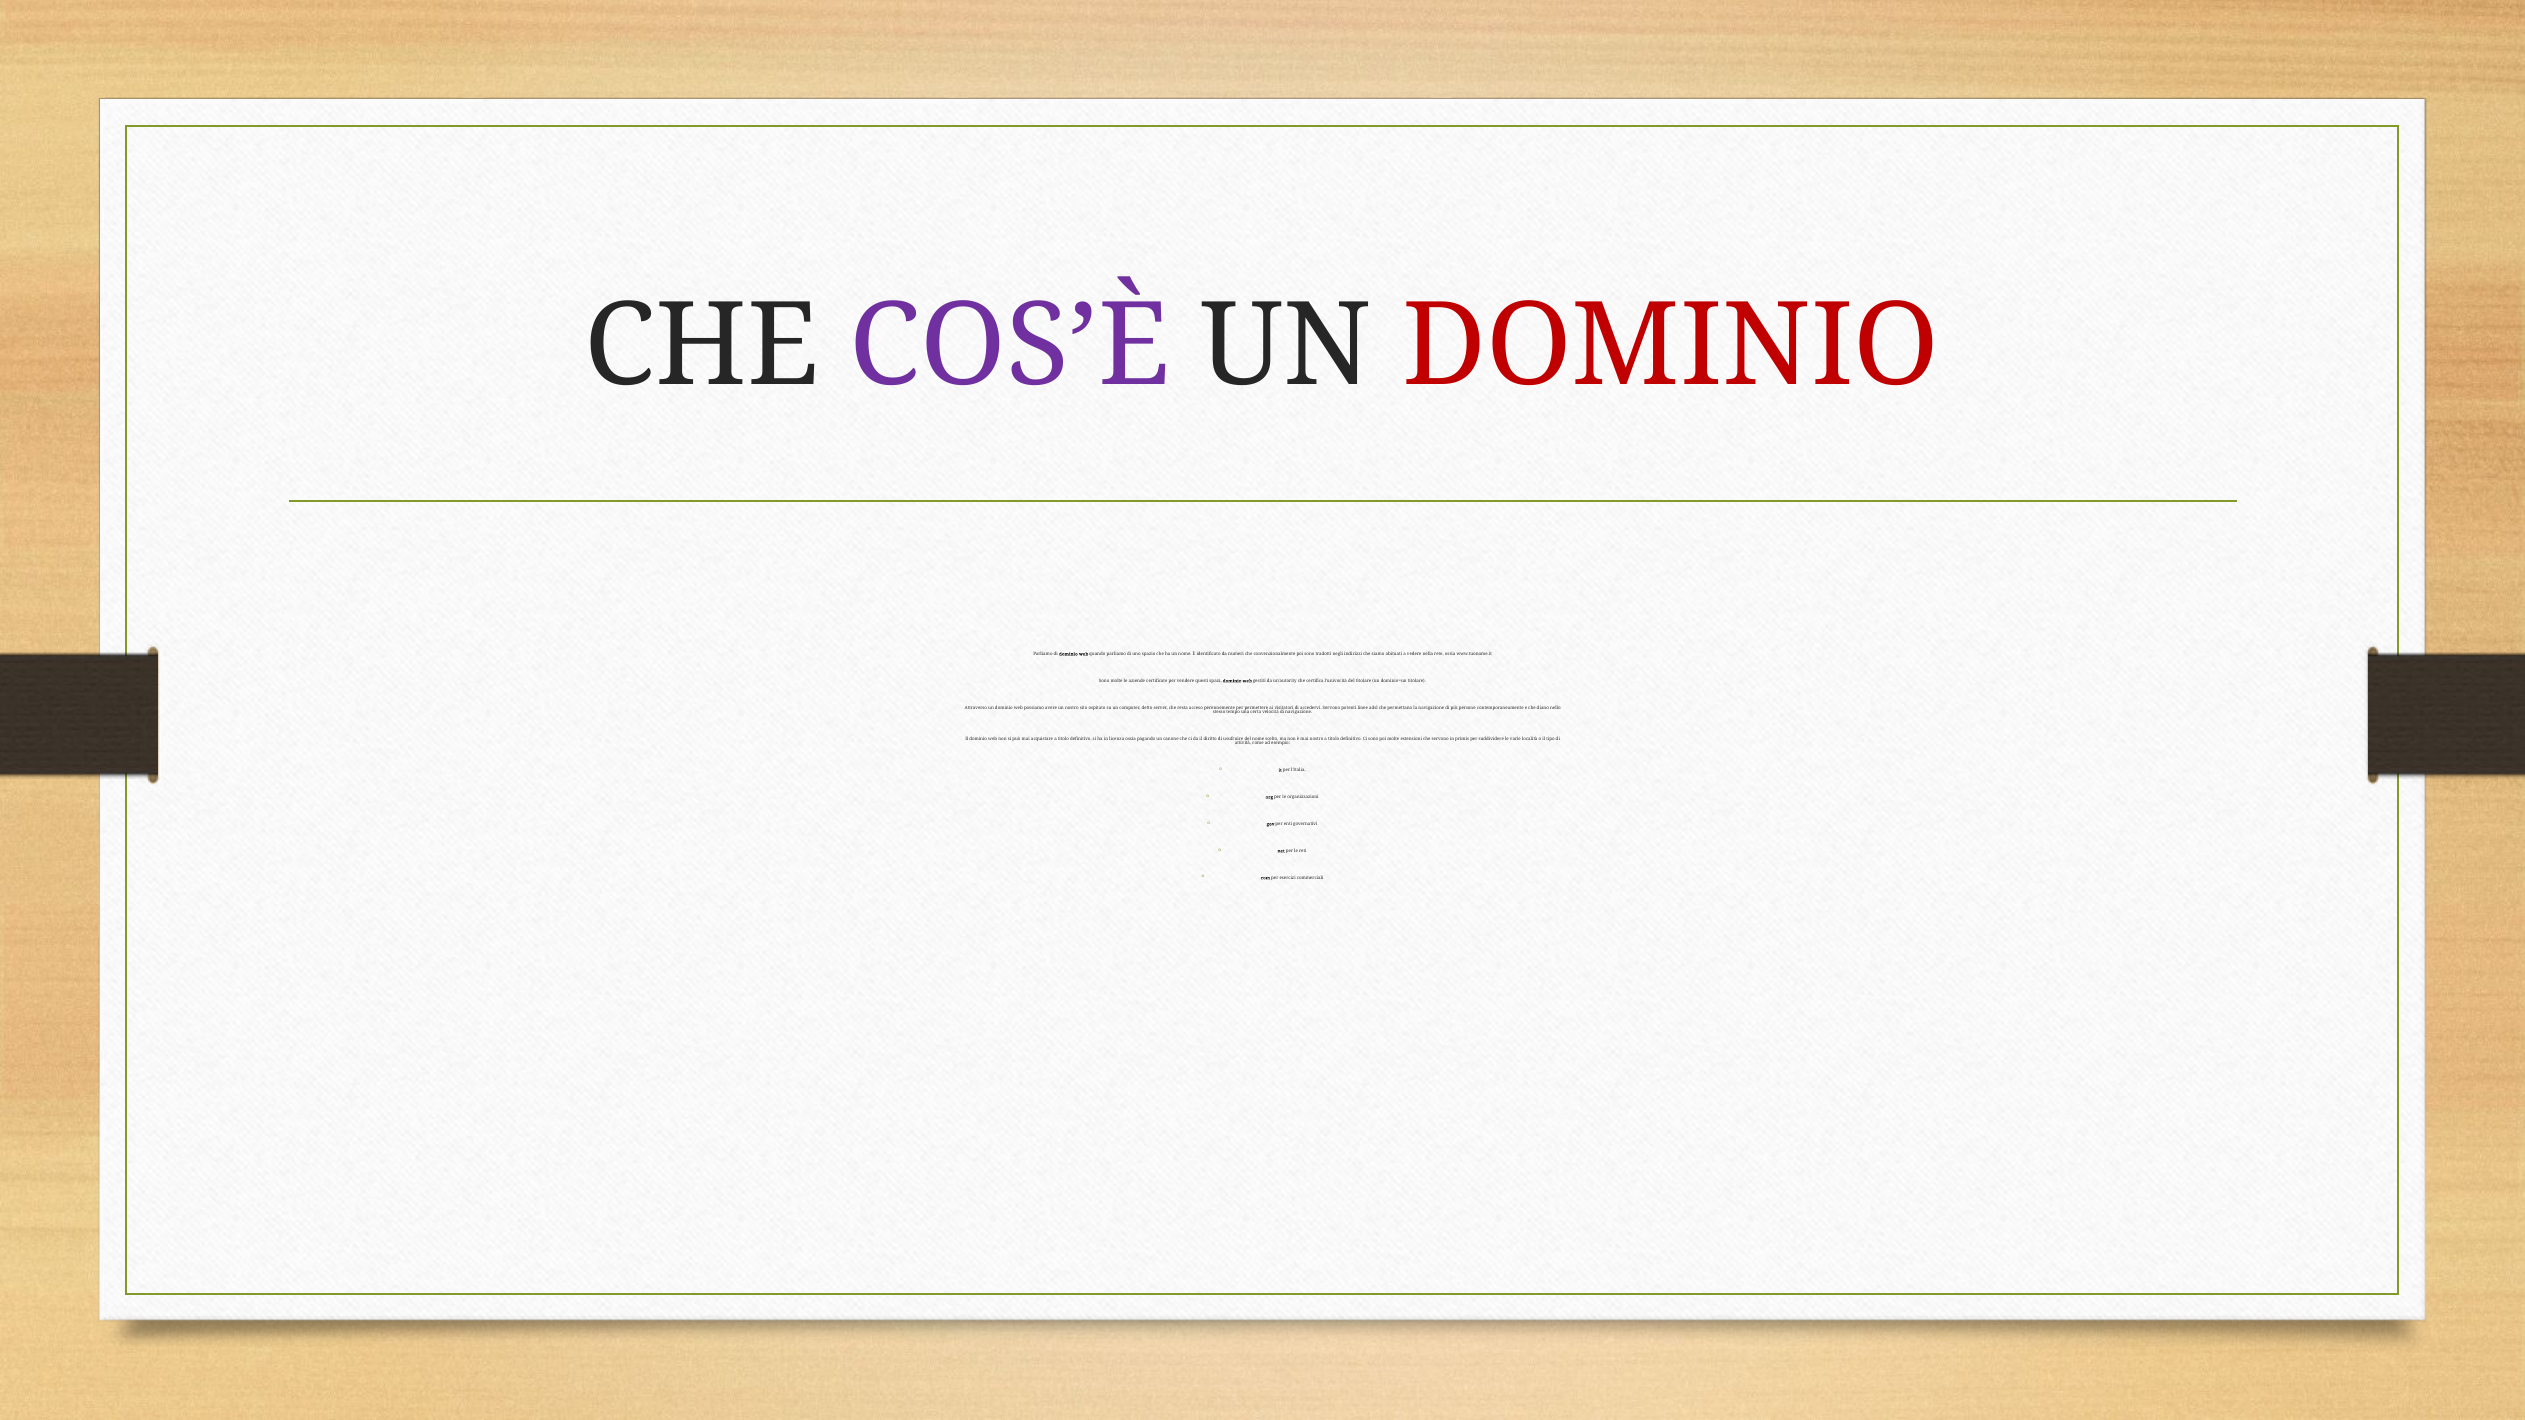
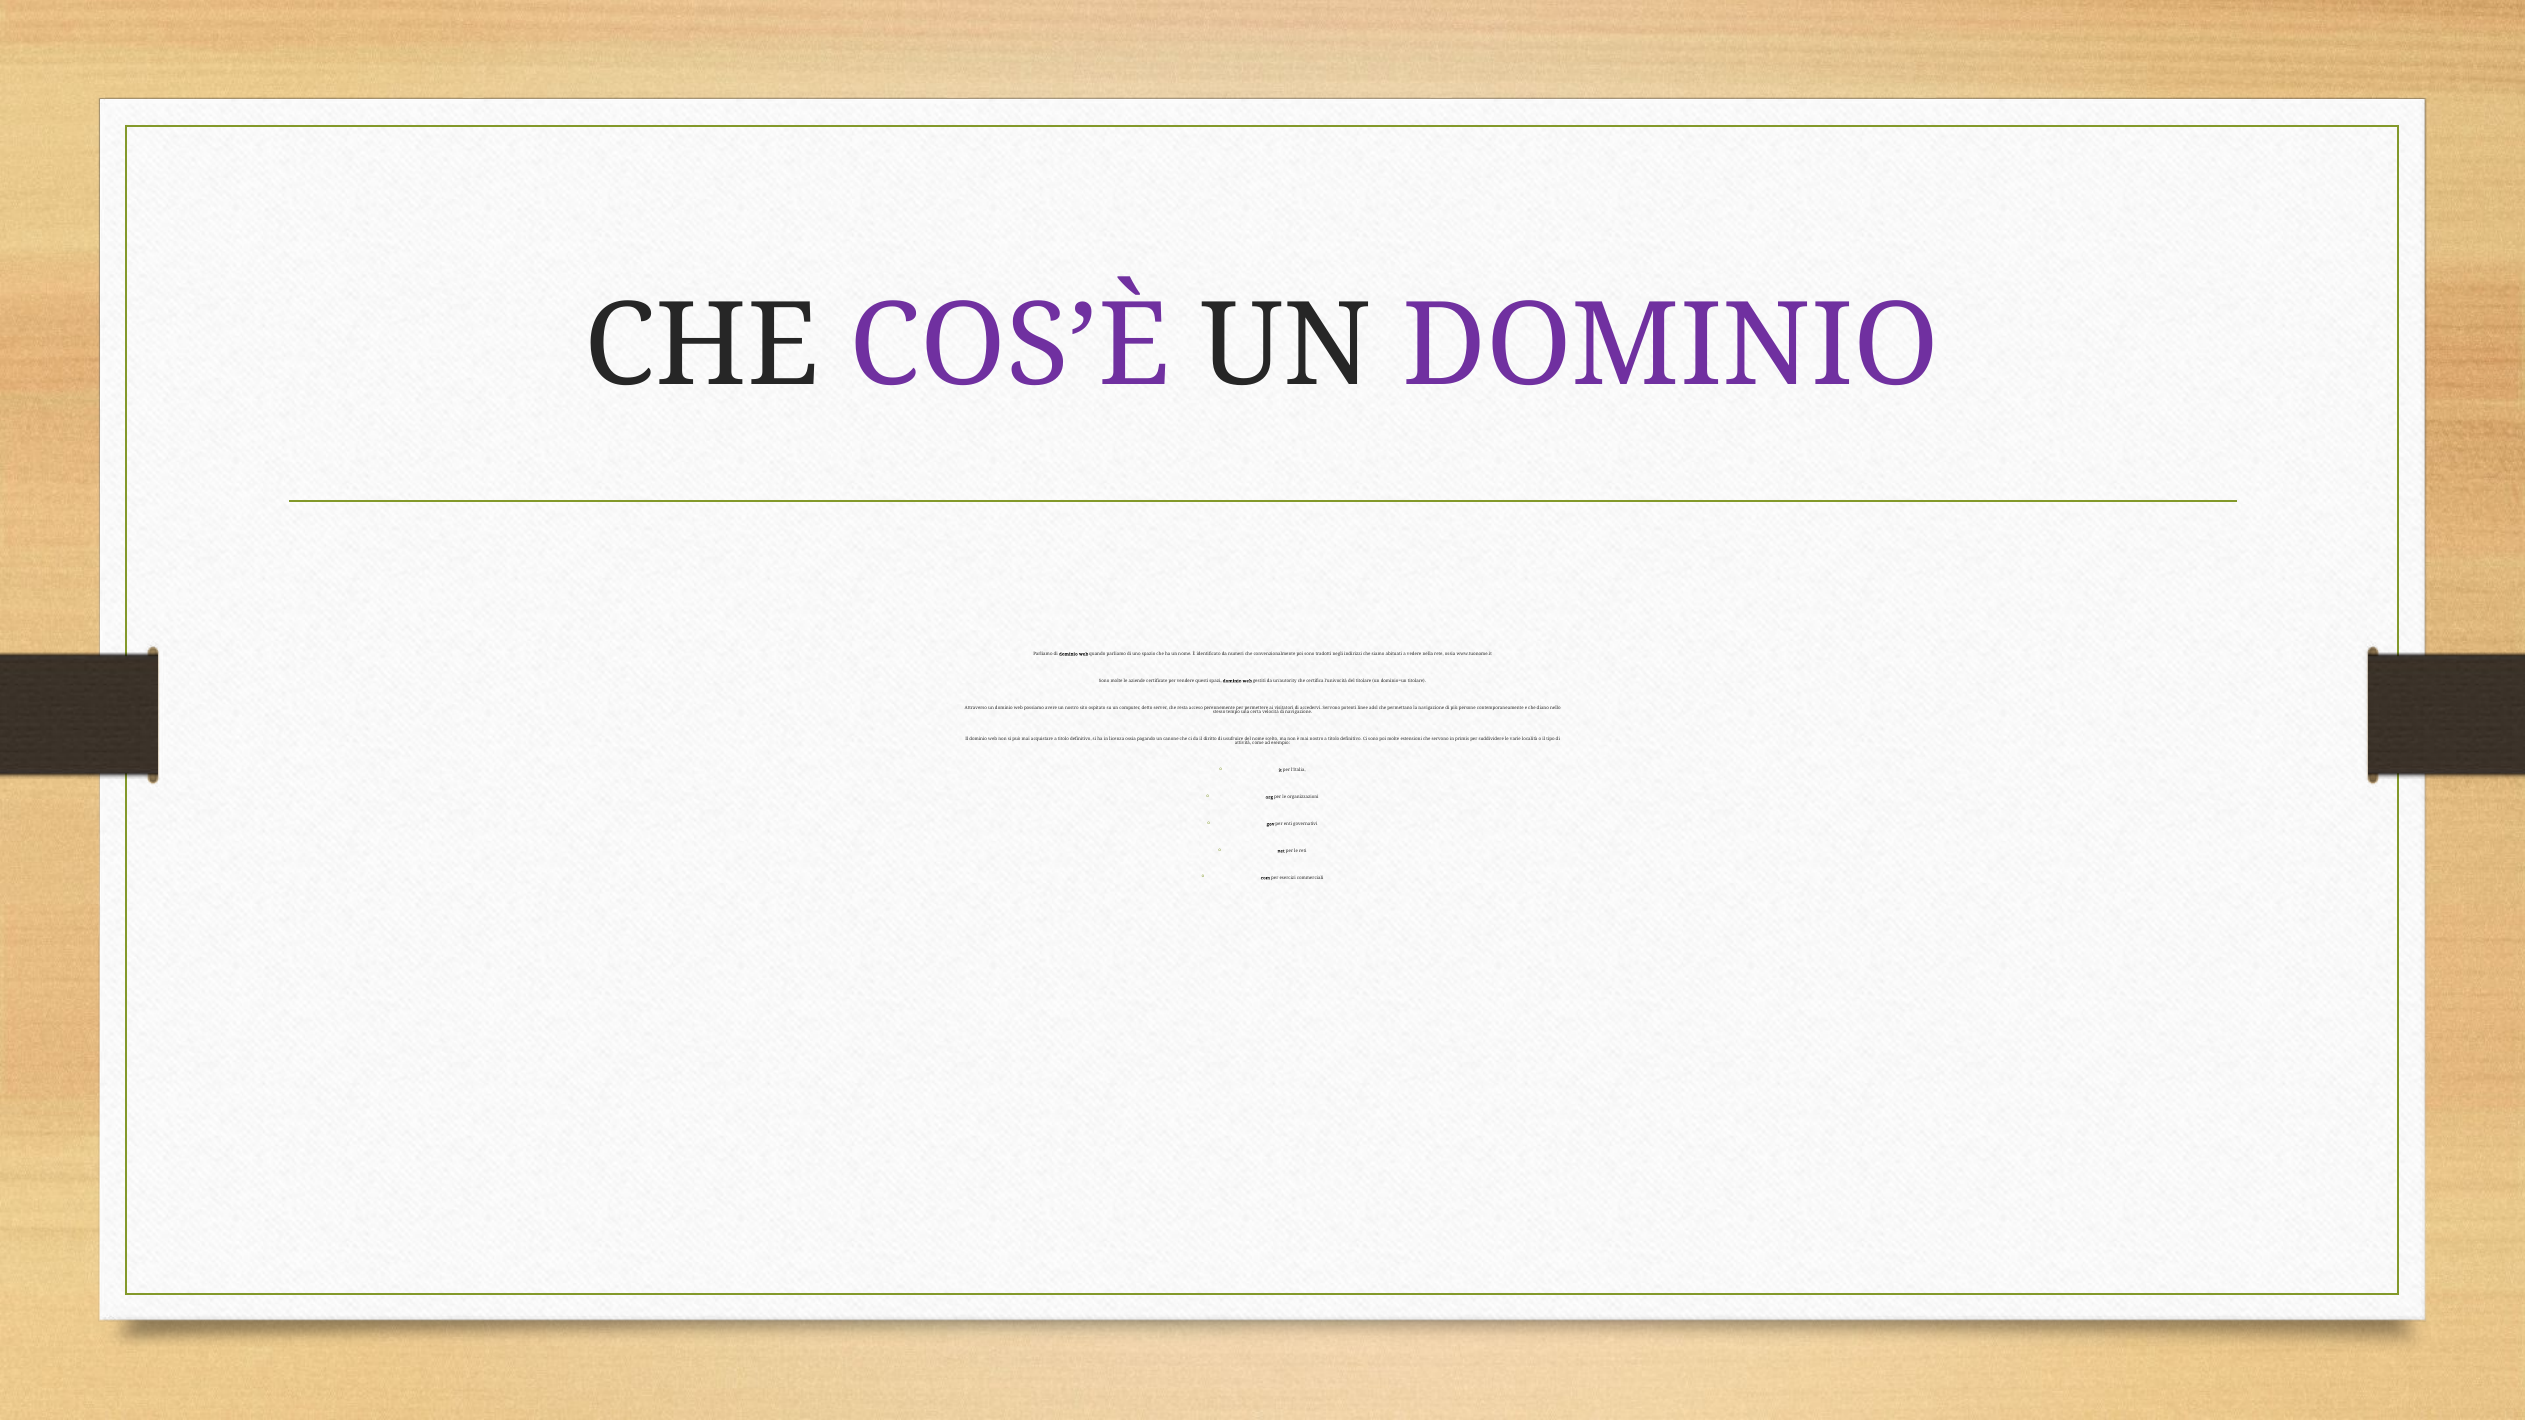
DOMINIO at (1671, 346) colour: red -> purple
